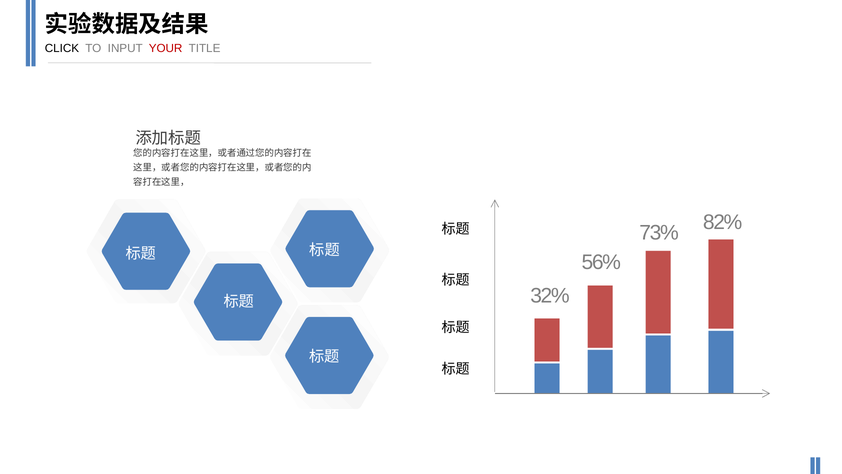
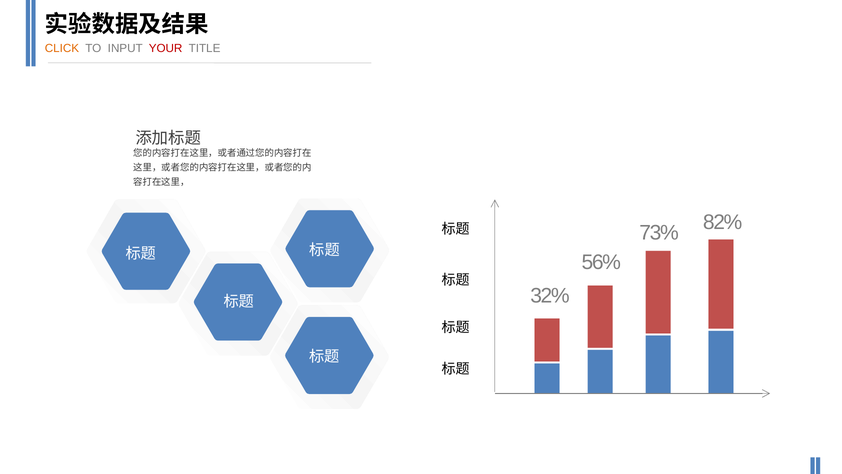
CLICK colour: black -> orange
